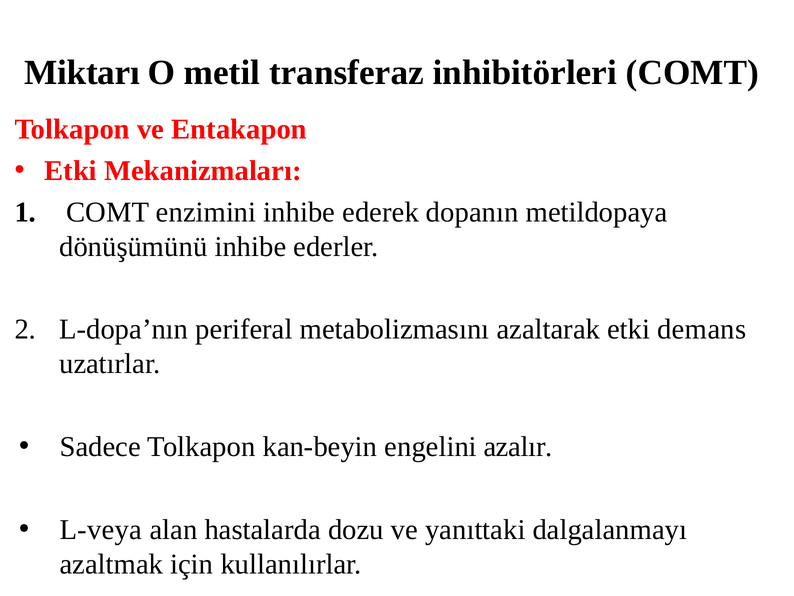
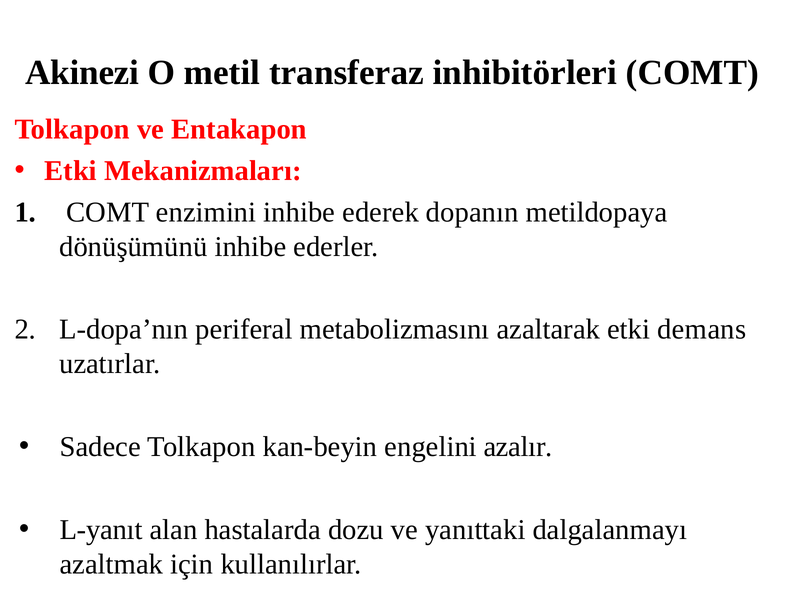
Miktarı: Miktarı -> Akinezi
L-veya: L-veya -> L-yanıt
